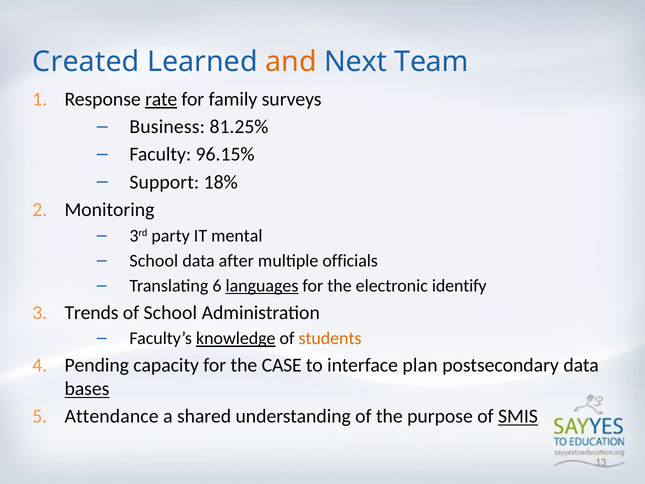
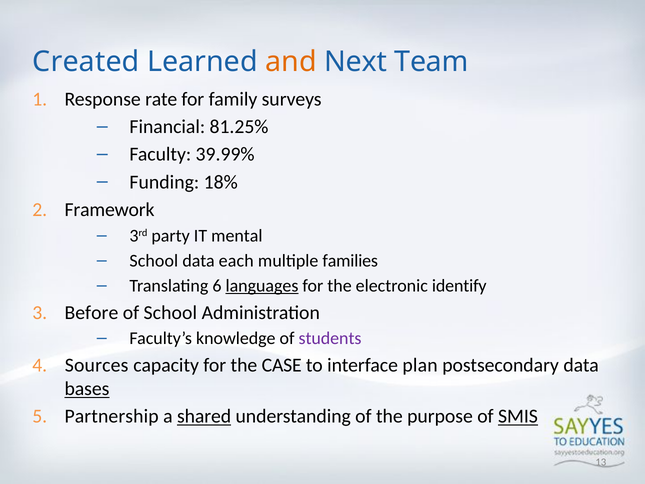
rate underline: present -> none
Business: Business -> Financial
96.15%: 96.15% -> 39.99%
Support: Support -> Funding
Monitoring: Monitoring -> Framework
after: after -> each
officials: officials -> families
Trends: Trends -> Before
knowledge underline: present -> none
students colour: orange -> purple
Pending: Pending -> Sources
Attendance: Attendance -> Partnership
shared underline: none -> present
